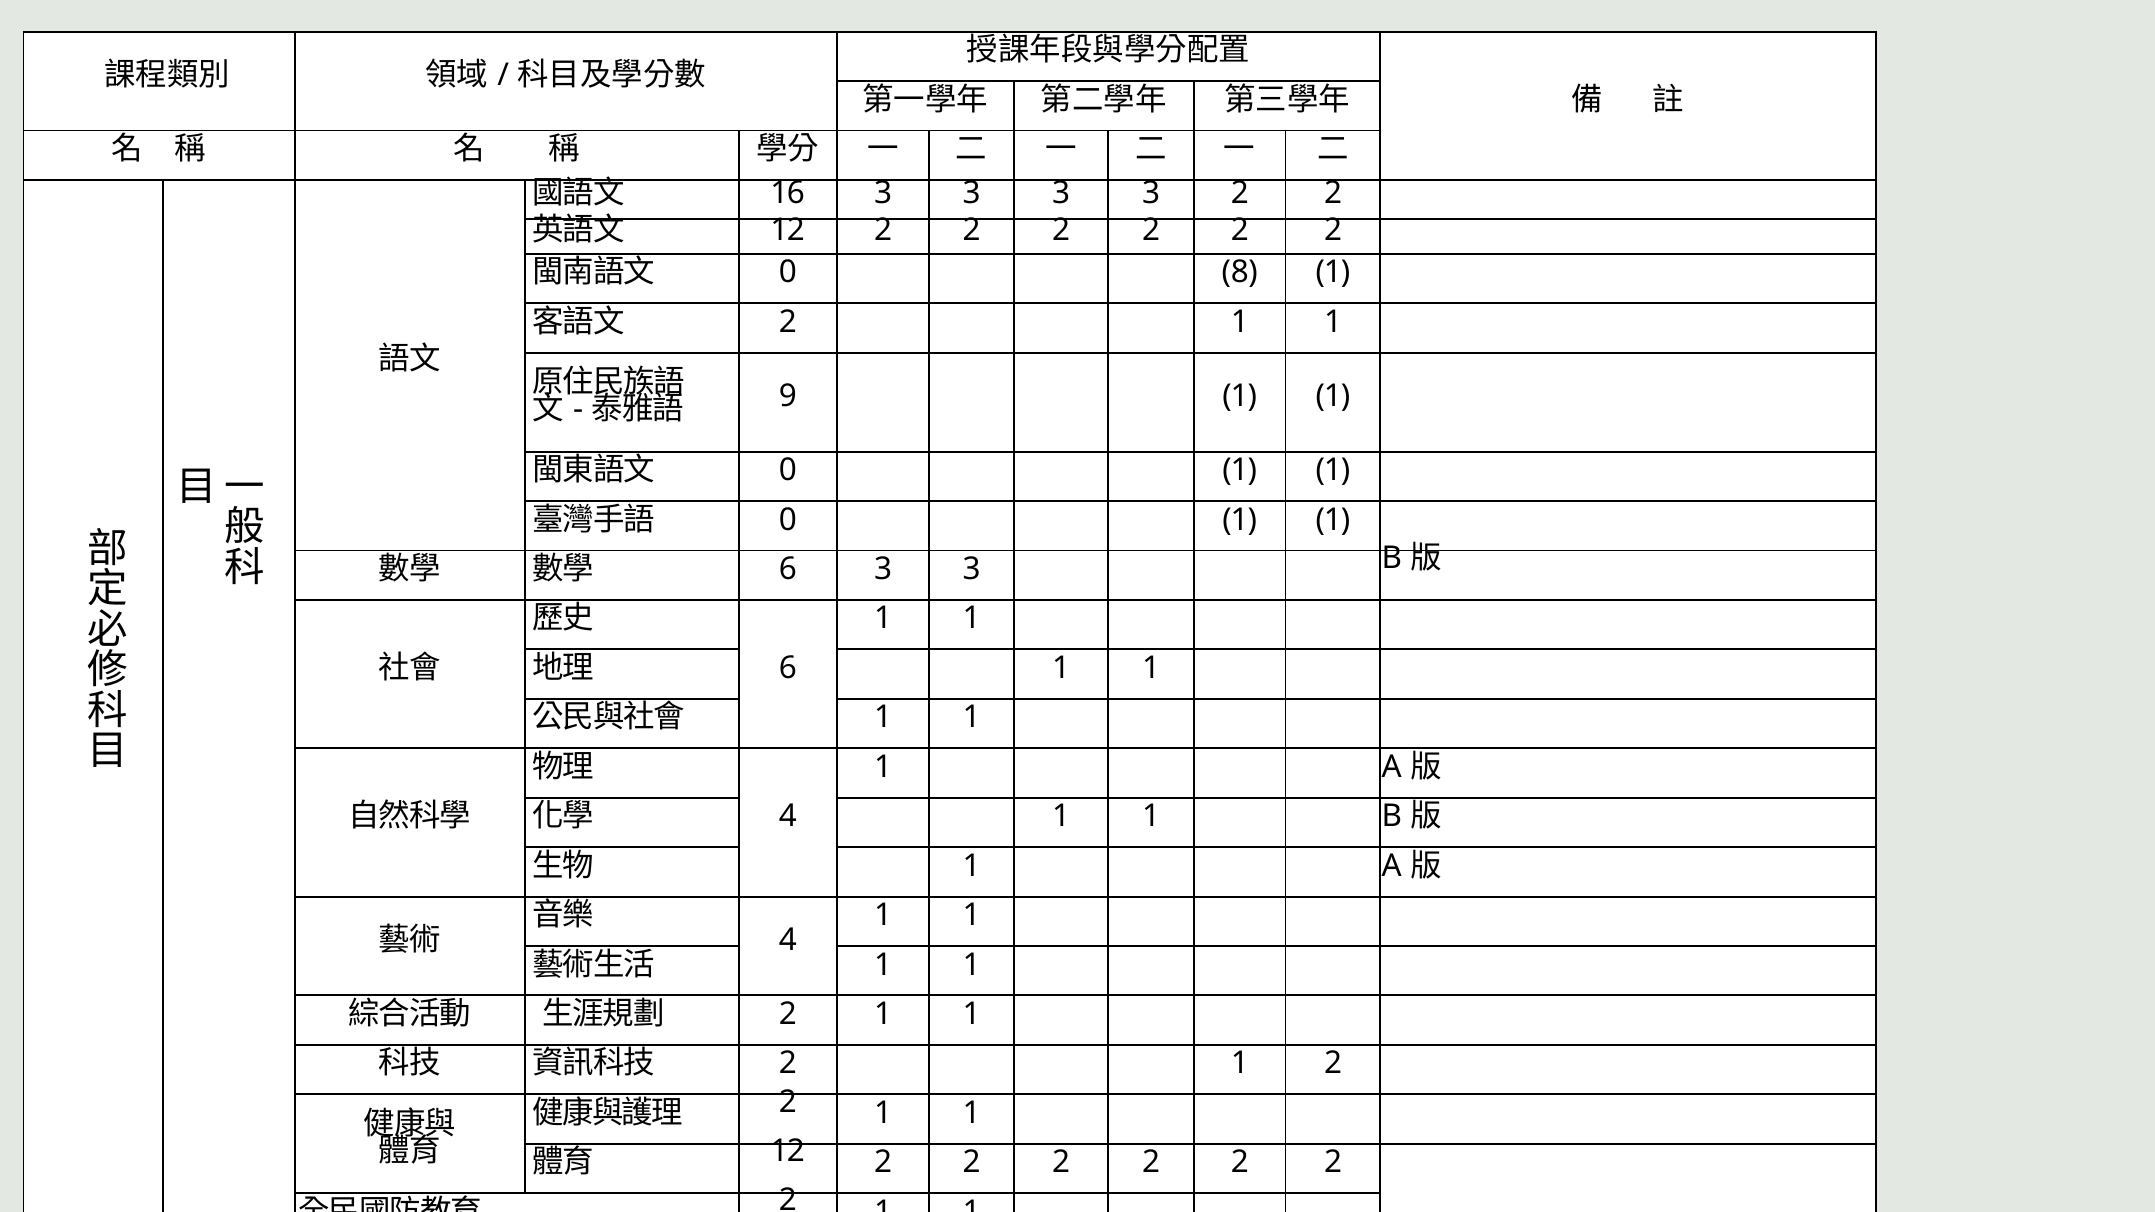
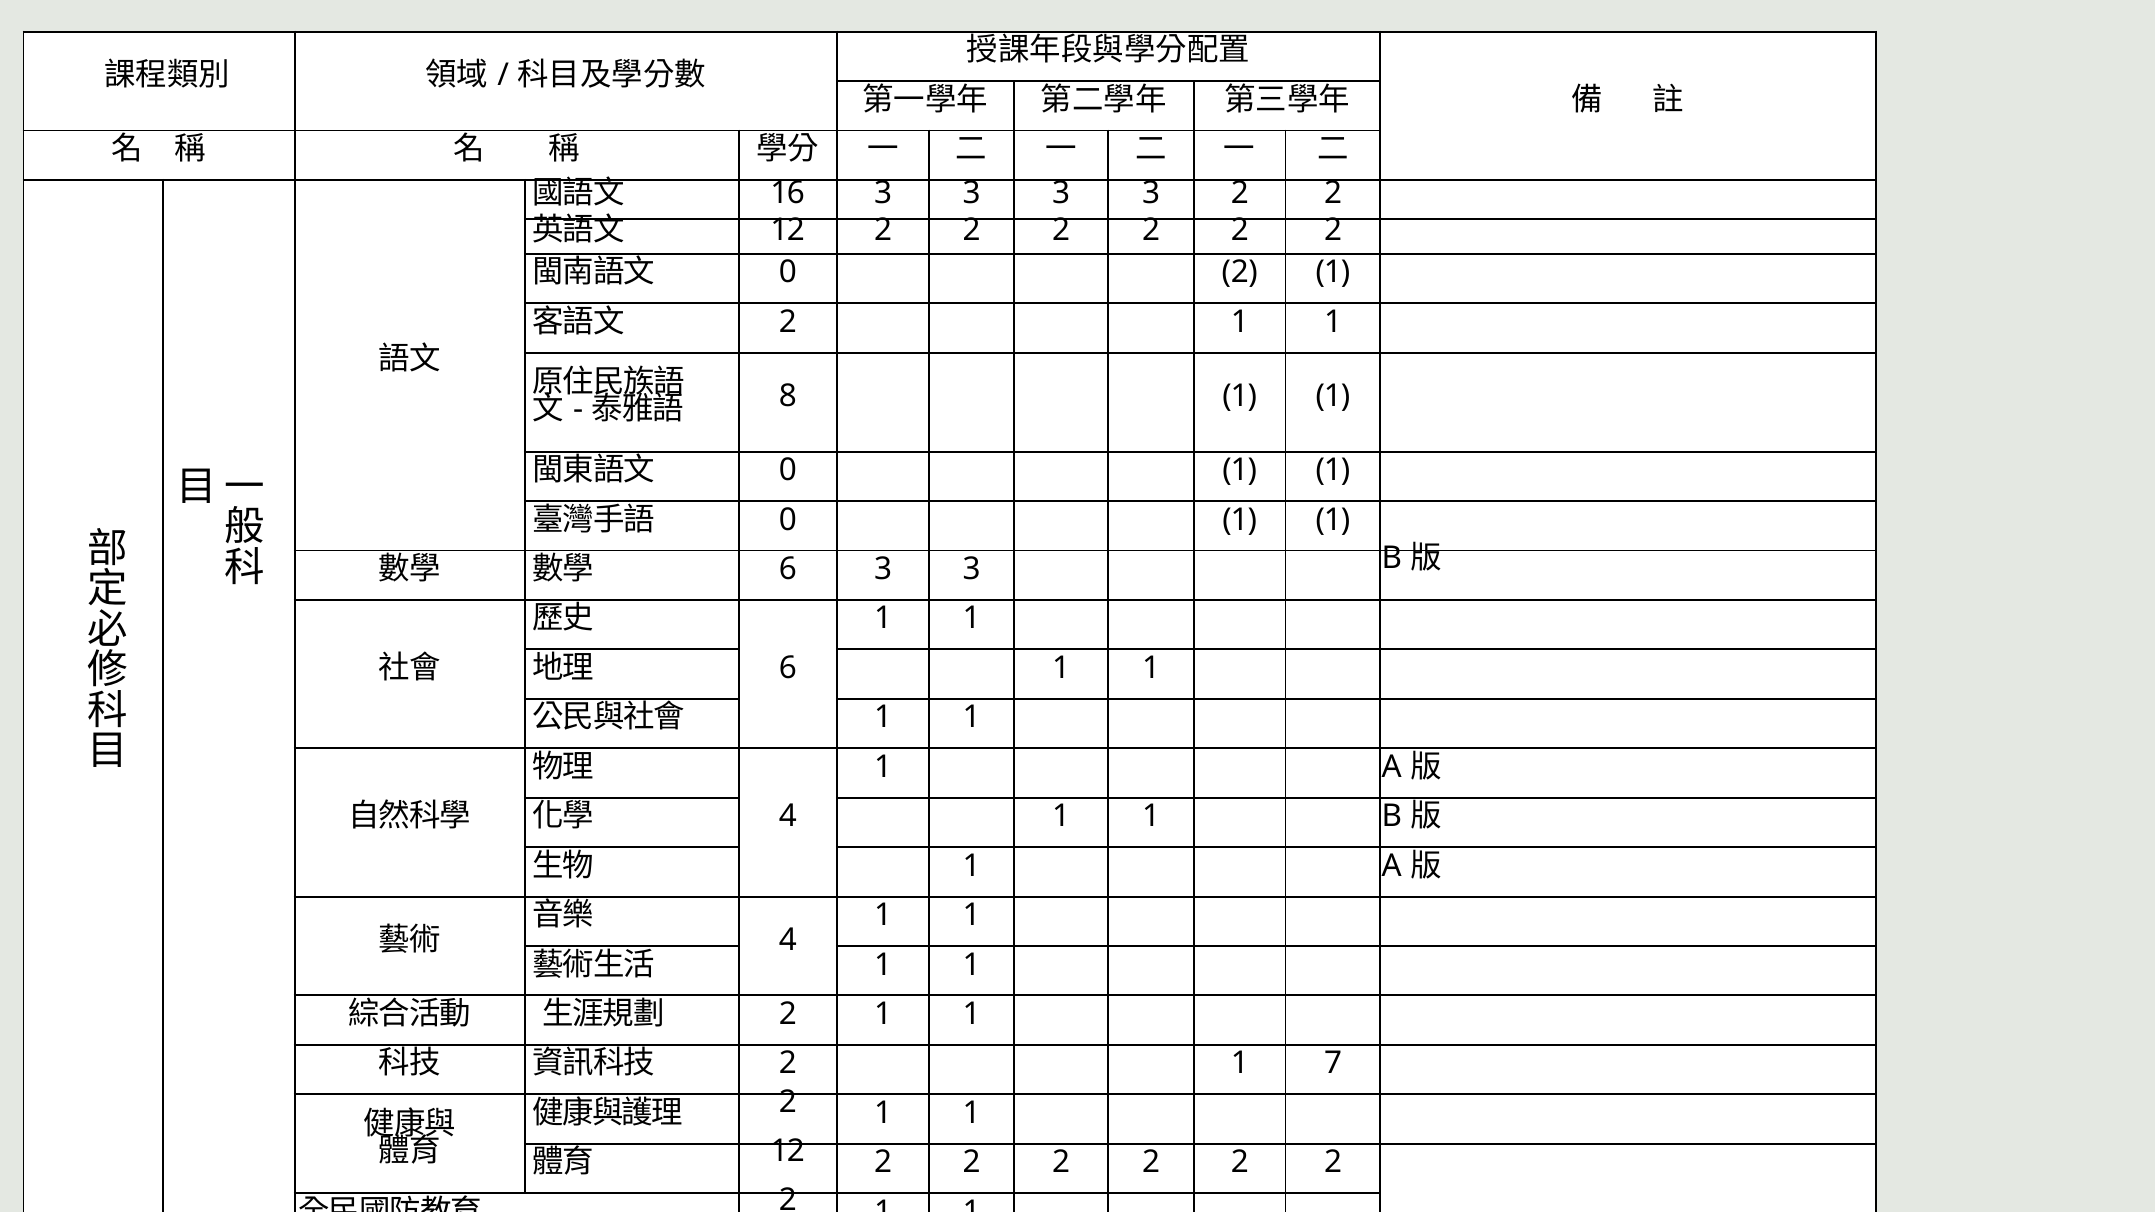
0 8: 8 -> 2
9 at (788, 396): 9 -> 8
1 2: 2 -> 7
